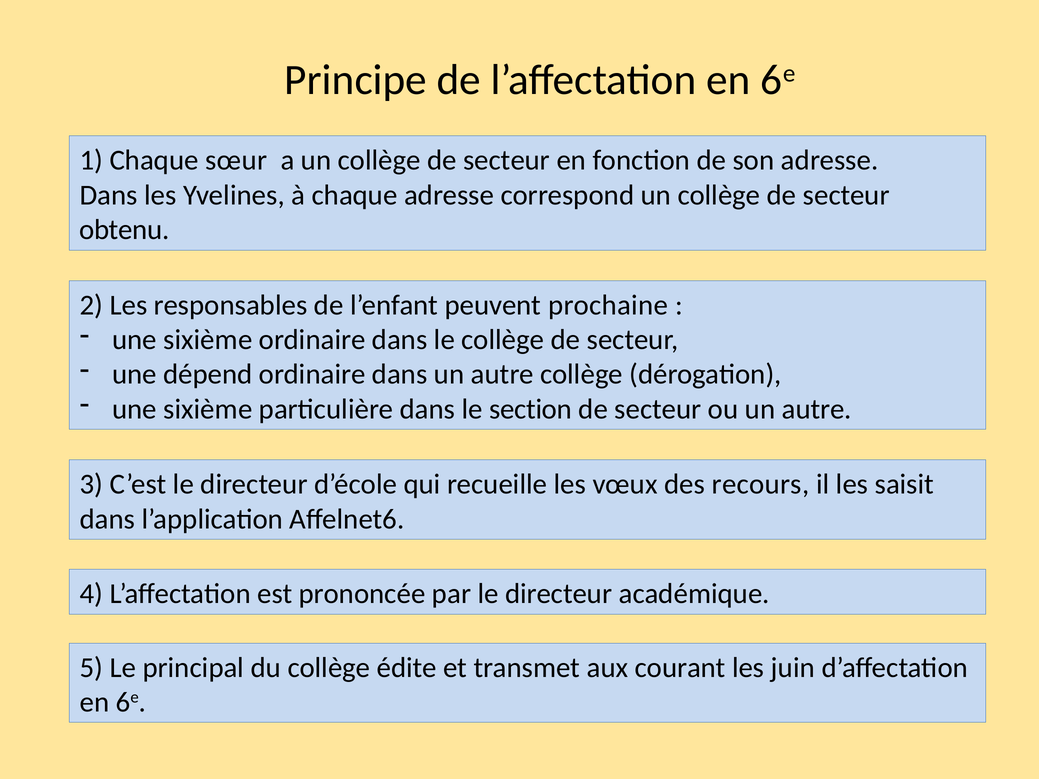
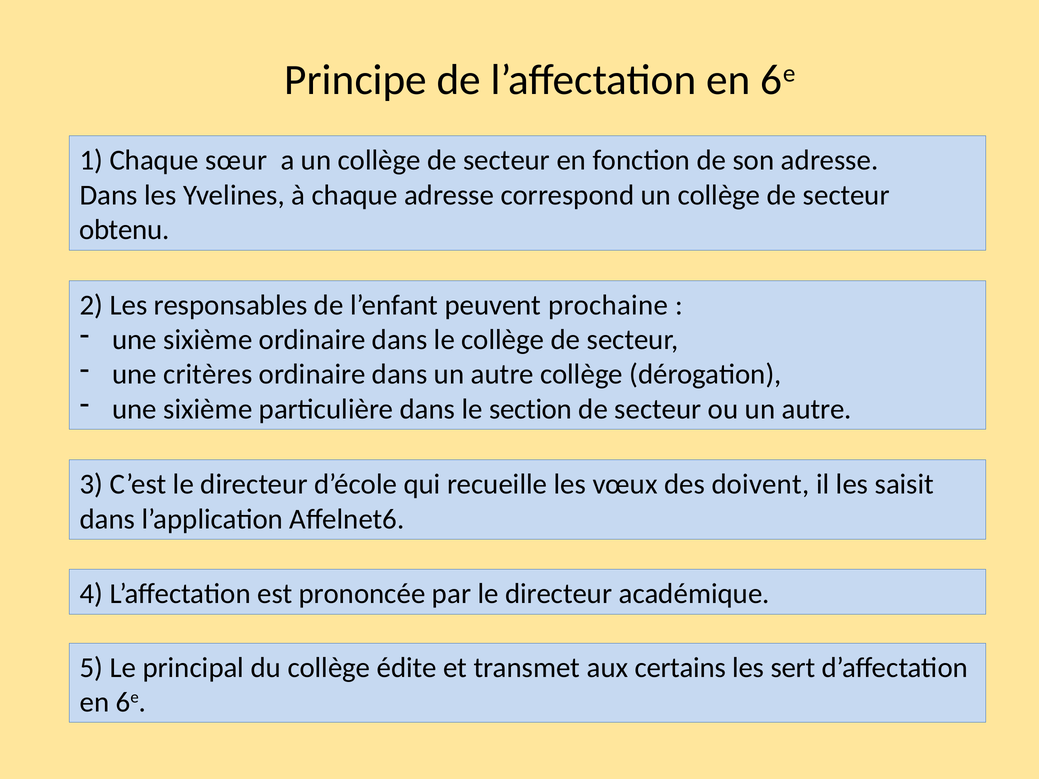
dépend: dépend -> critères
recours: recours -> doivent
courant: courant -> certains
juin: juin -> sert
